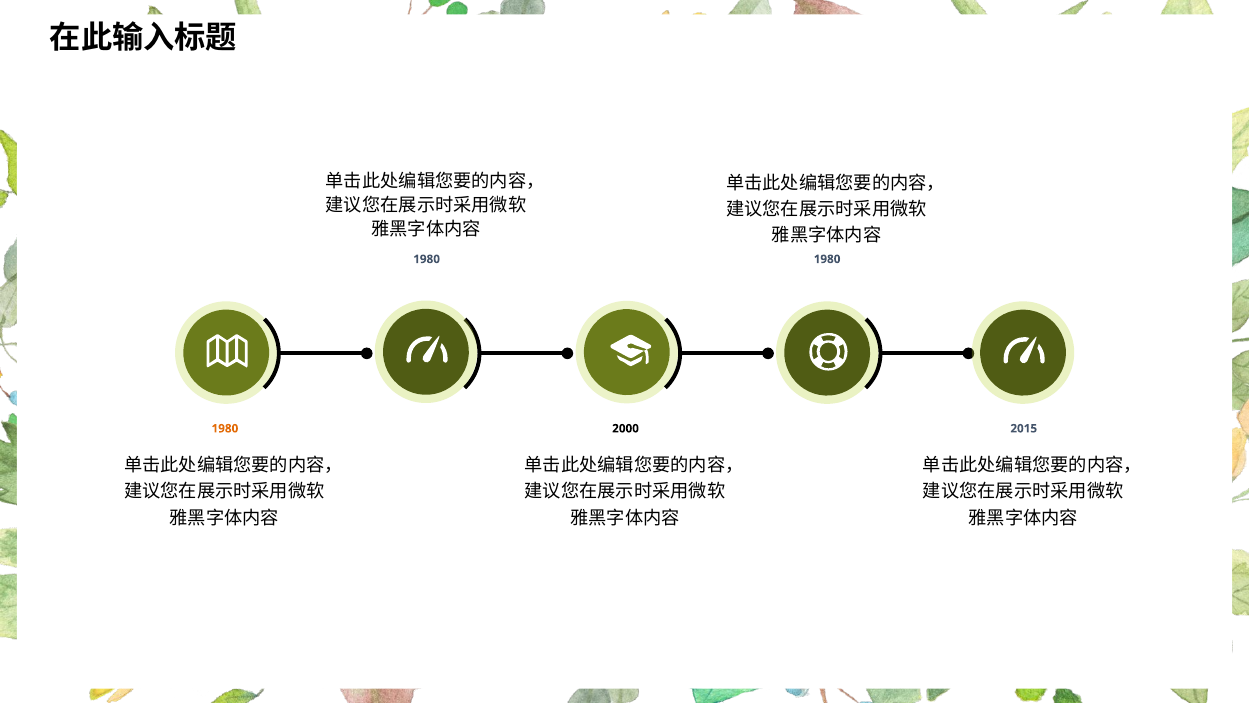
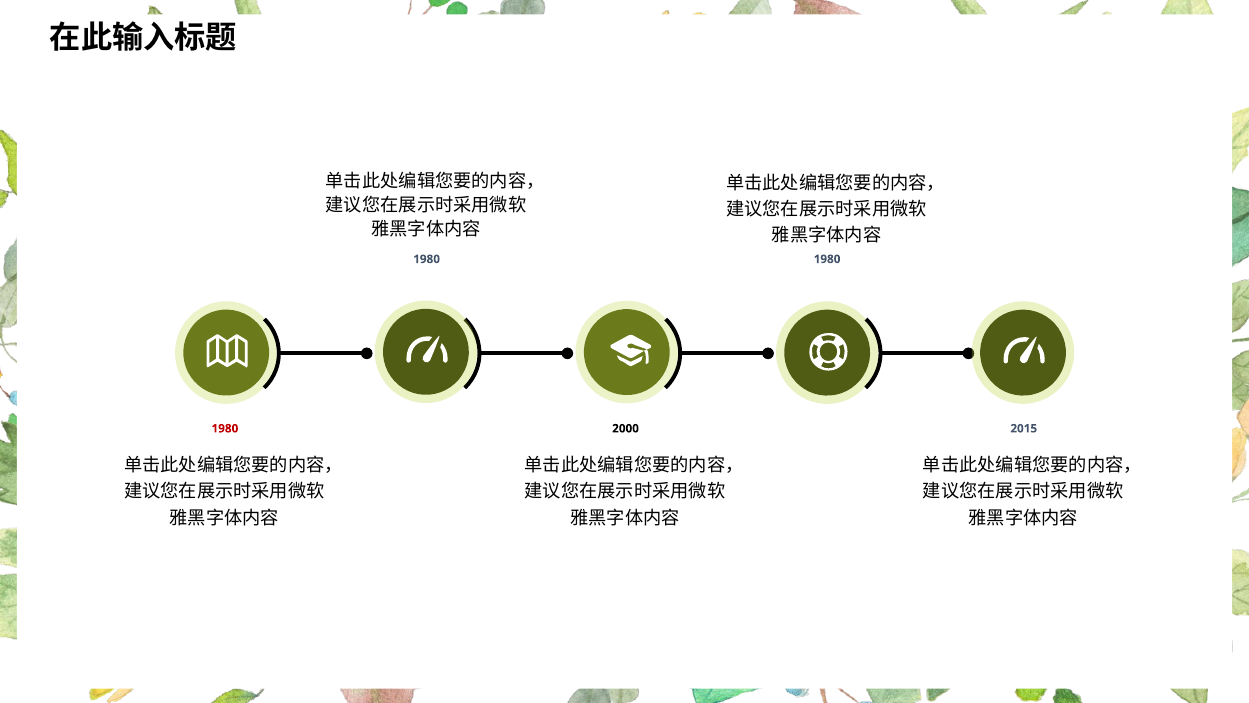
1980 at (225, 428) colour: orange -> red
